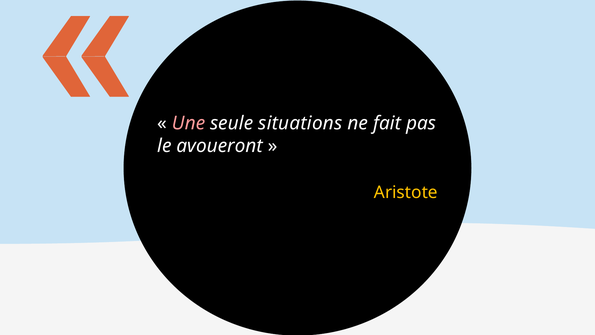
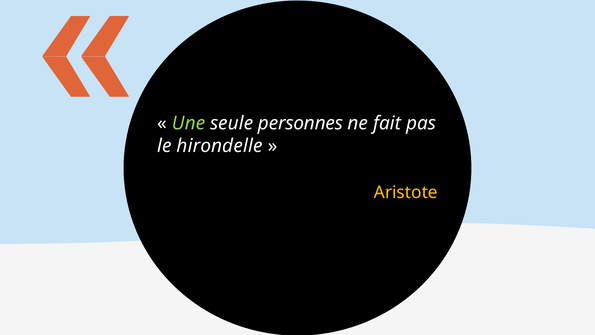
Une colour: pink -> light green
situations: situations -> personnes
avoueront: avoueront -> hirondelle
